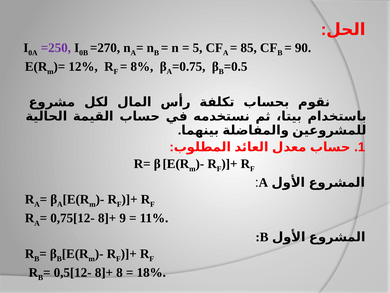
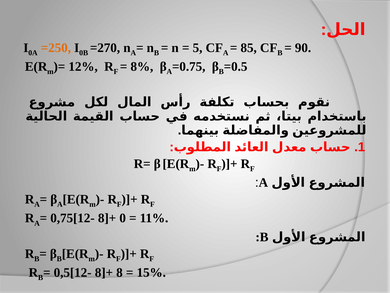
=250 colour: purple -> orange
9: 9 -> 0
18%: 18% -> 15%
